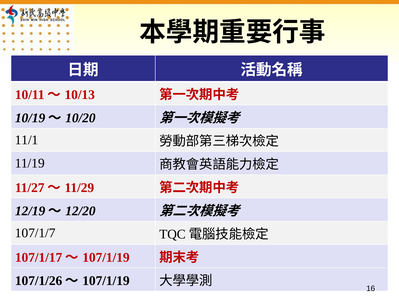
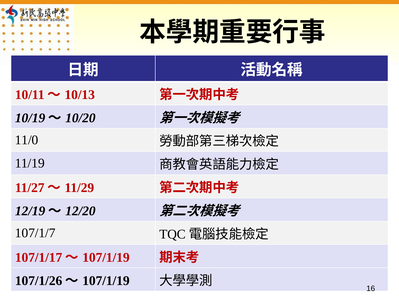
11/1: 11/1 -> 11/0
